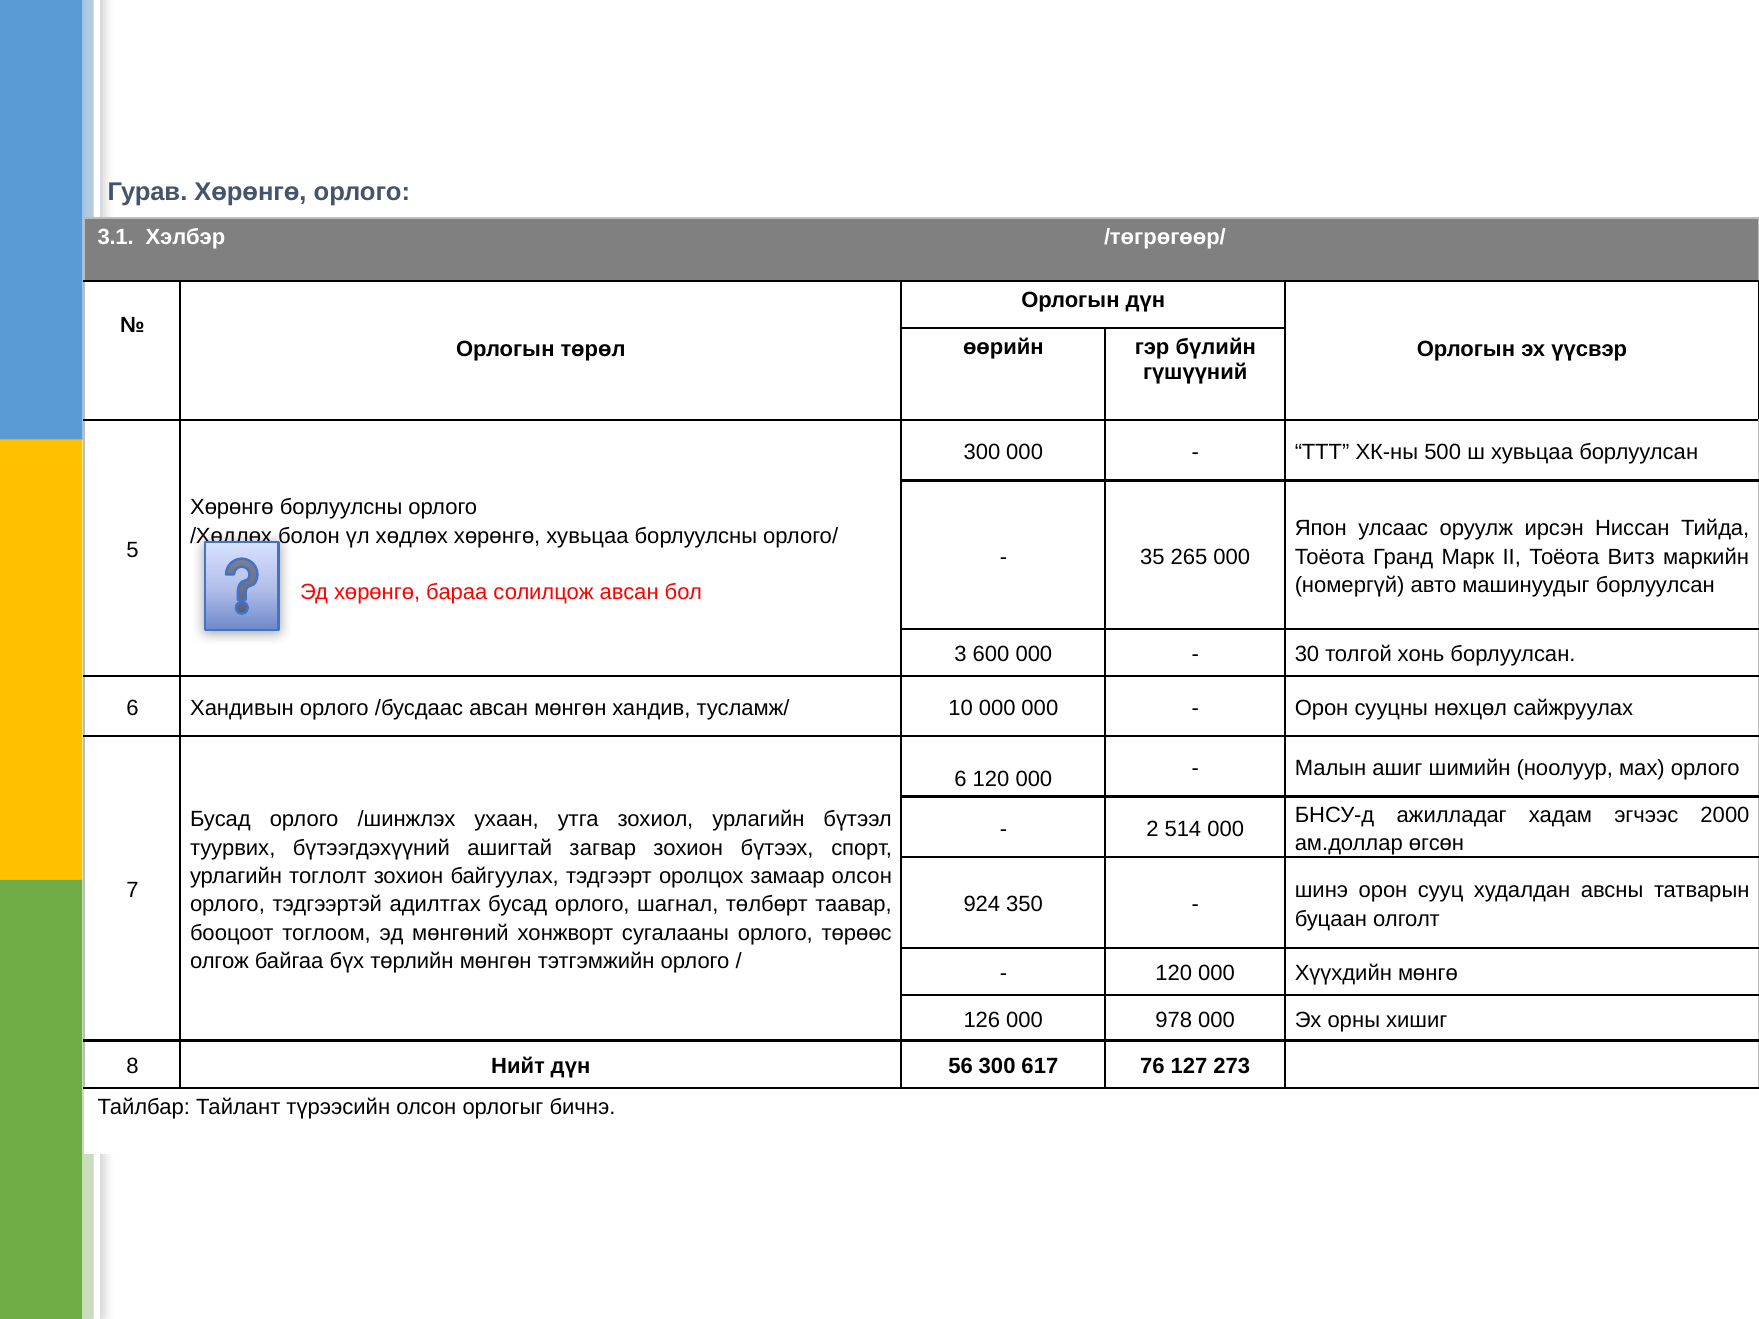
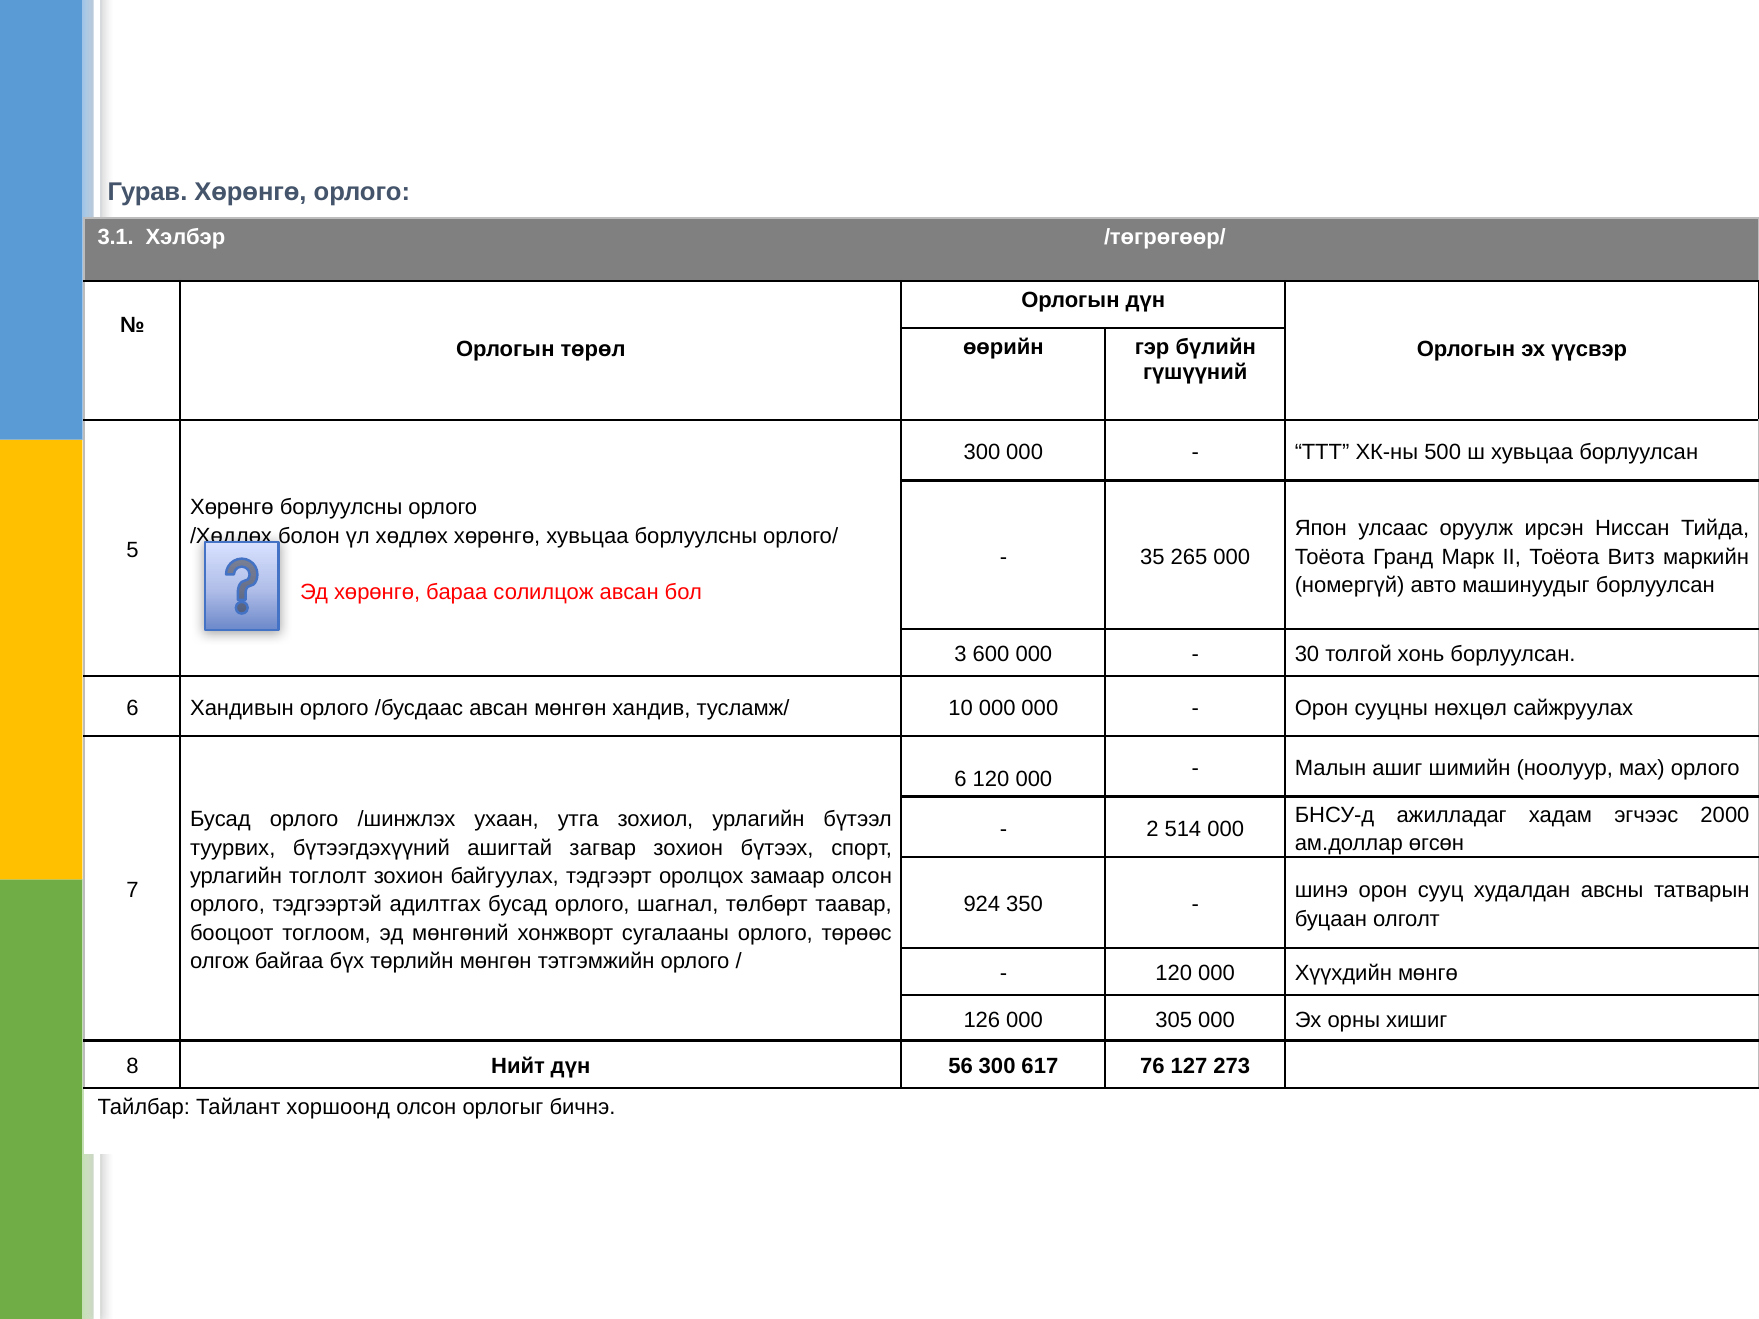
978: 978 -> 305
түрээсийн: түрээсийн -> хоршоонд
